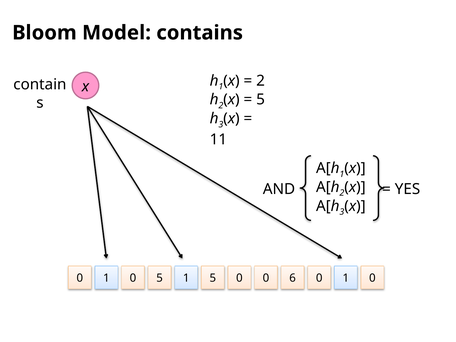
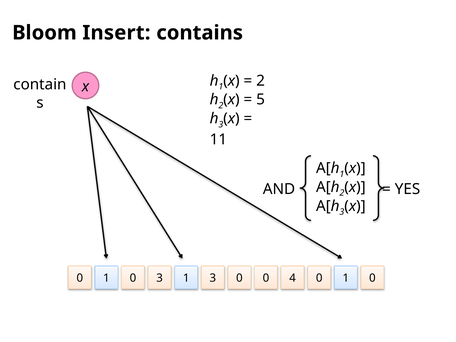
Model: Model -> Insert
0 5: 5 -> 3
1 5: 5 -> 3
6: 6 -> 4
